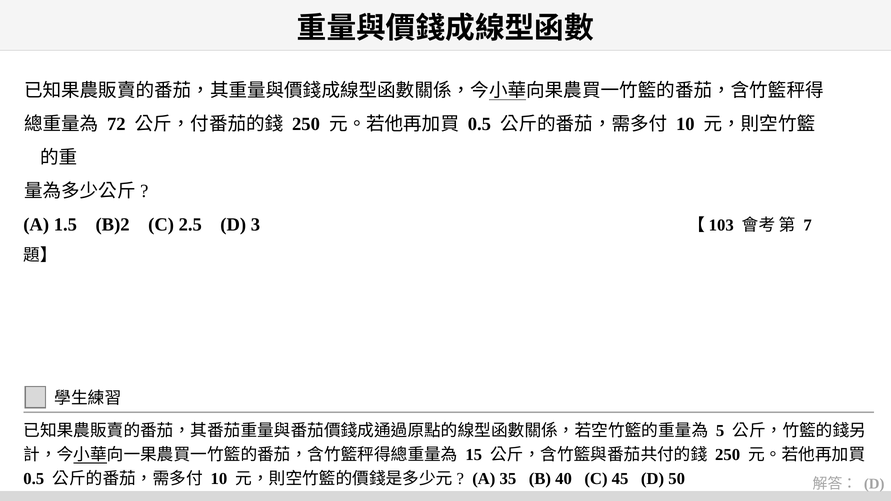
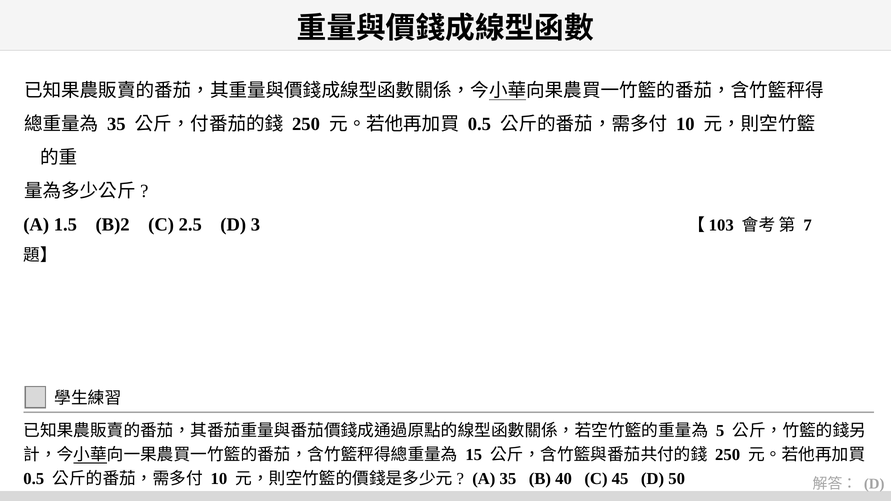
72 at (116, 124): 72 -> 35
